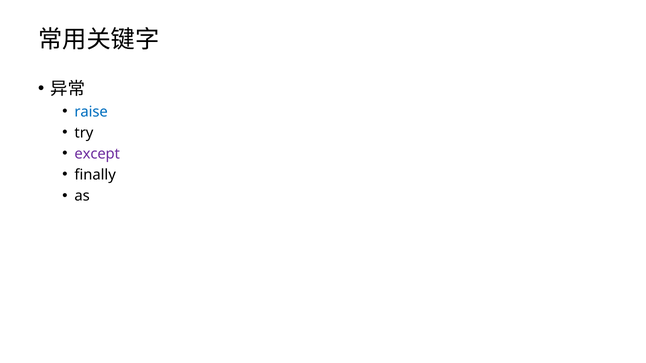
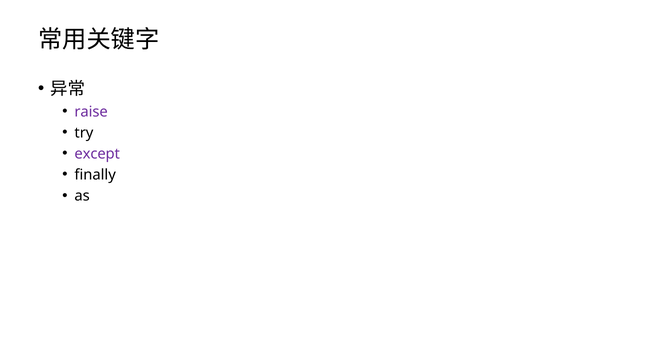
raise colour: blue -> purple
